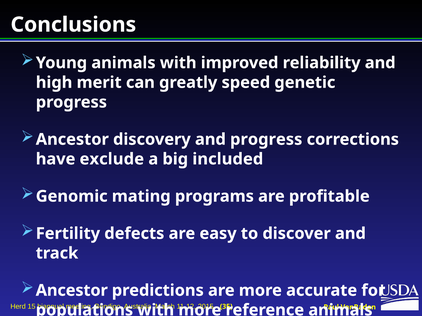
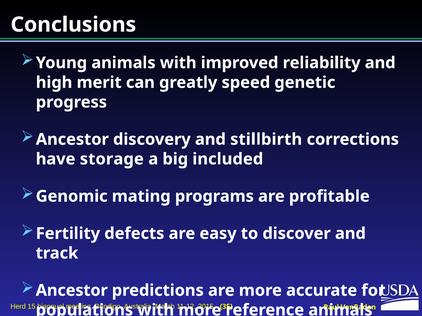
and progress: progress -> stillbirth
exclude: exclude -> storage
